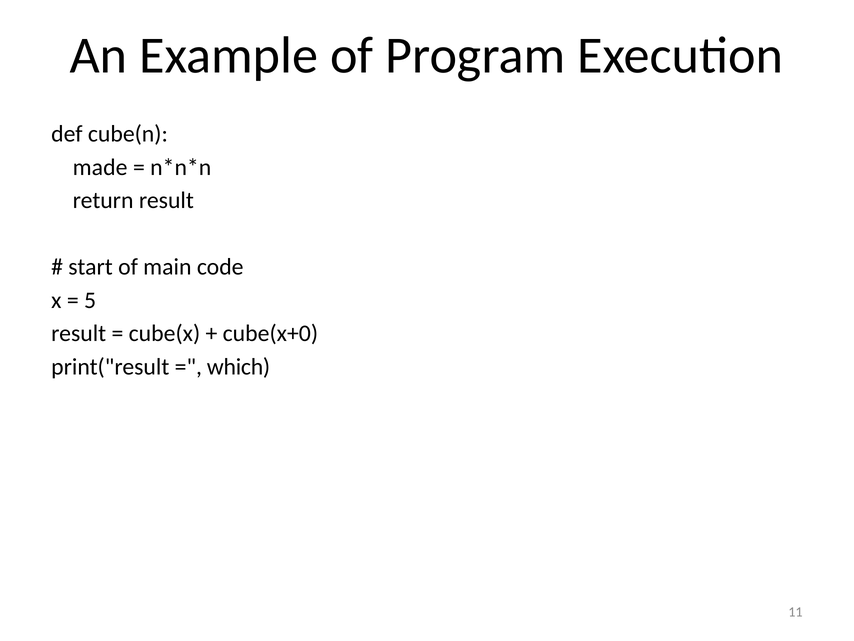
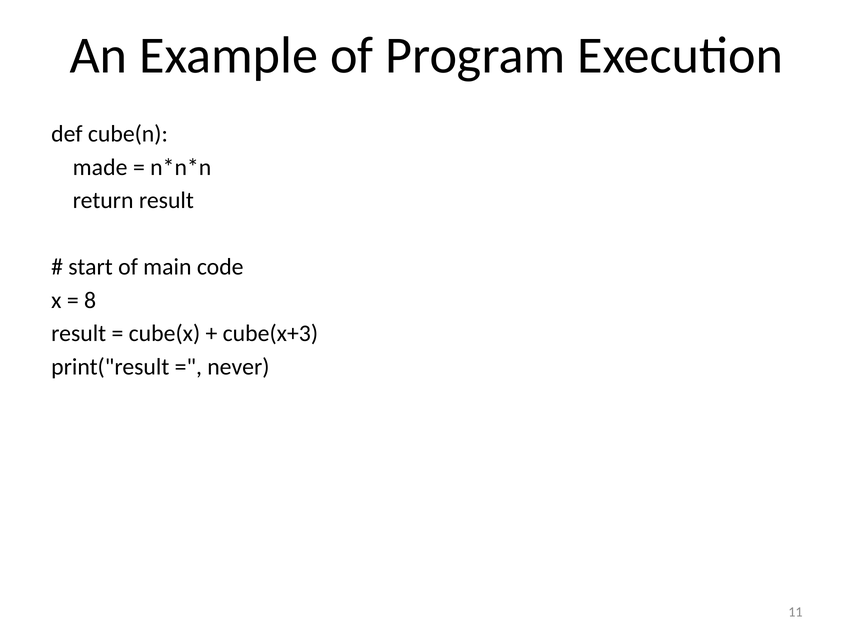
5: 5 -> 8
cube(x+0: cube(x+0 -> cube(x+3
which: which -> never
